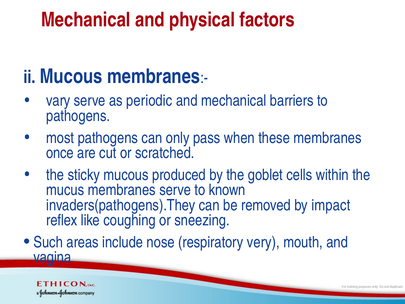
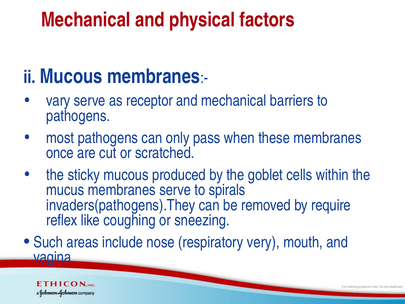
periodic: periodic -> receptor
known: known -> spirals
impact: impact -> require
